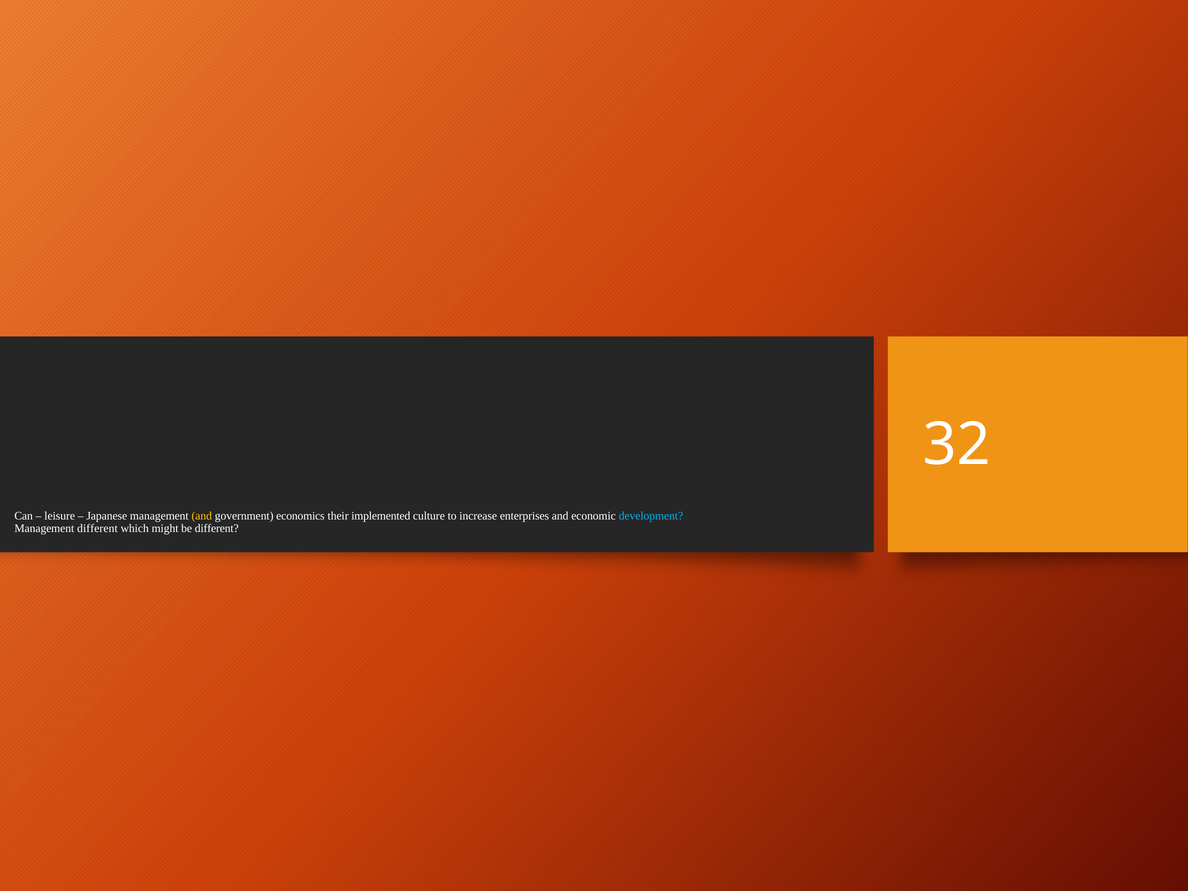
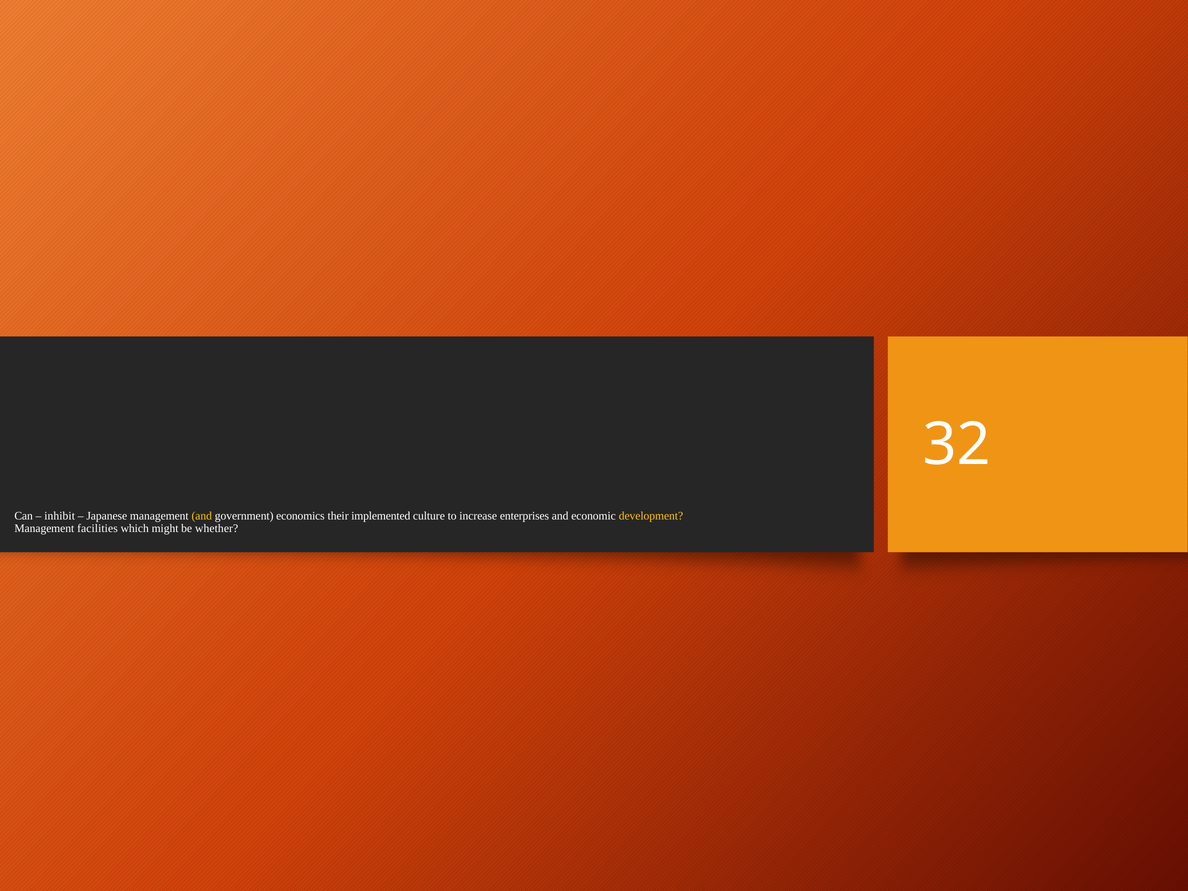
leisure: leisure -> inhibit
development colour: light blue -> yellow
Management different: different -> facilities
be different: different -> whether
